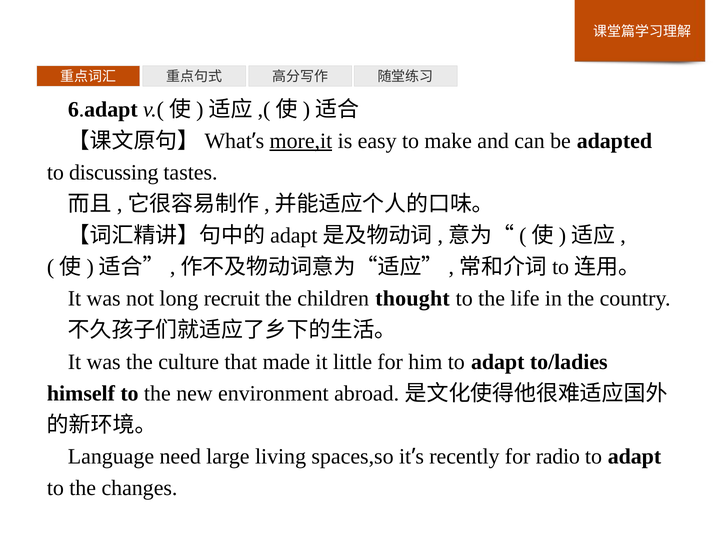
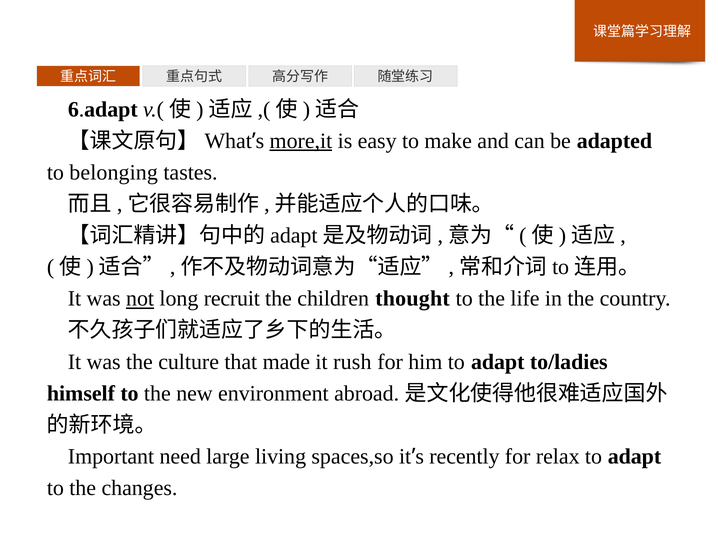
discussing: discussing -> belonging
not underline: none -> present
little: little -> rush
Language: Language -> Important
radio: radio -> relax
